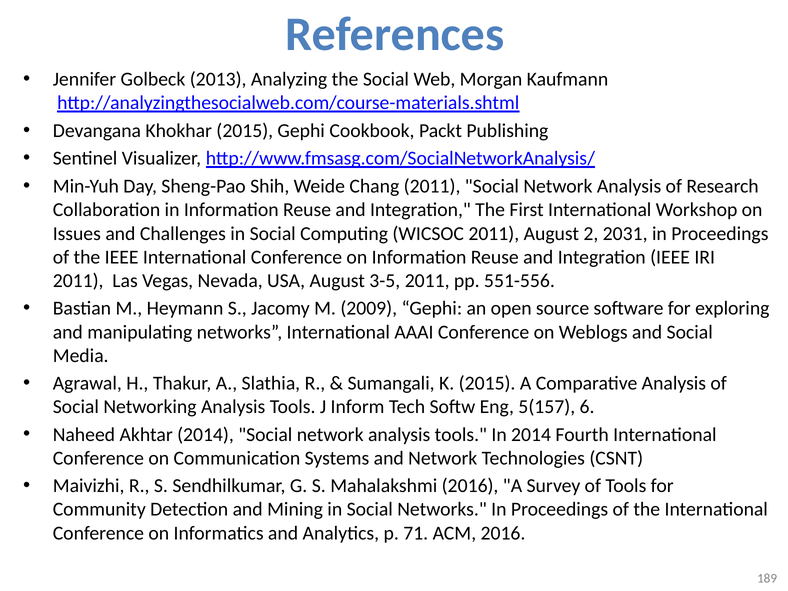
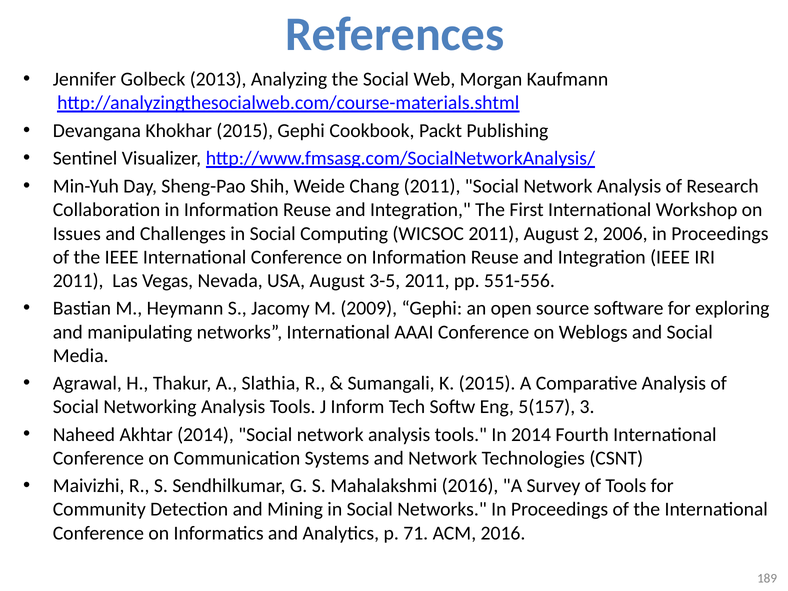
2031: 2031 -> 2006
6: 6 -> 3
